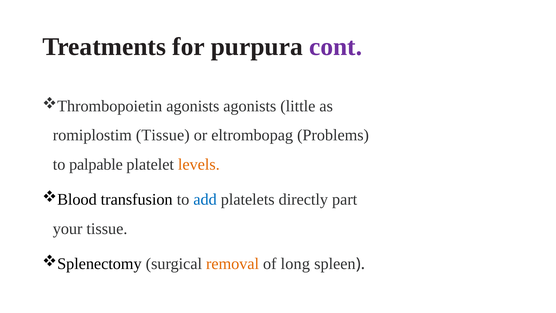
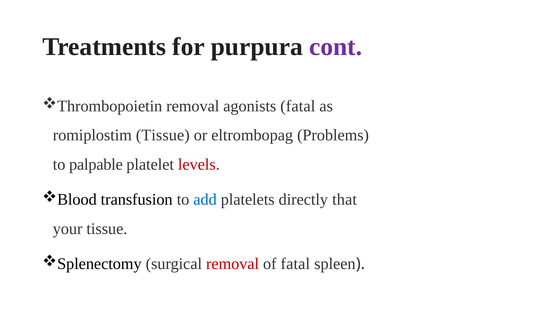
agonists at (193, 106): agonists -> removal
agonists little: little -> fatal
levels colour: orange -> red
part: part -> that
removal at (233, 264) colour: orange -> red
of long: long -> fatal
